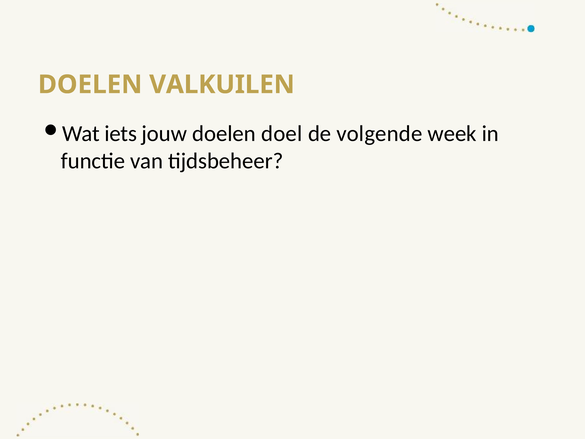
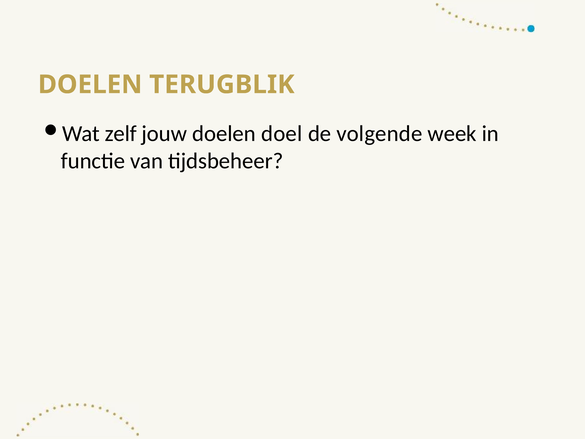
VALKUILEN: VALKUILEN -> TERUGBLIK
iets: iets -> zelf
